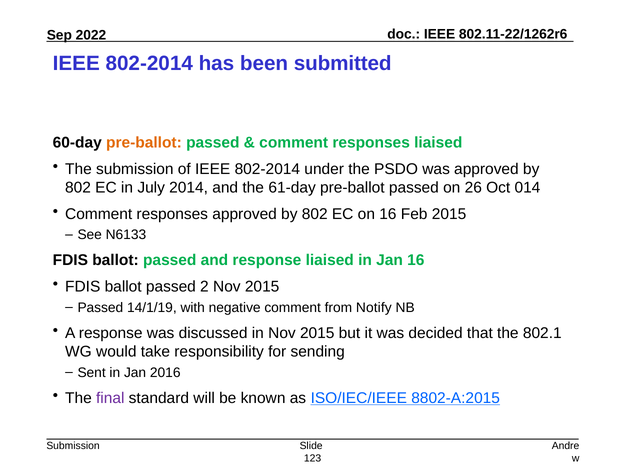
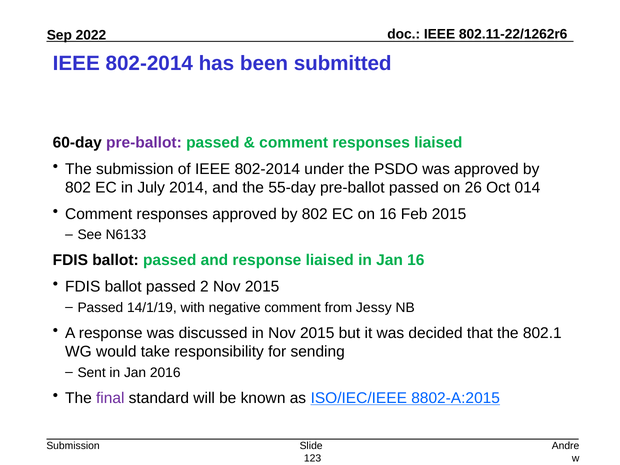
pre-ballot at (144, 143) colour: orange -> purple
61-day: 61-day -> 55-day
Notify: Notify -> Jessy
